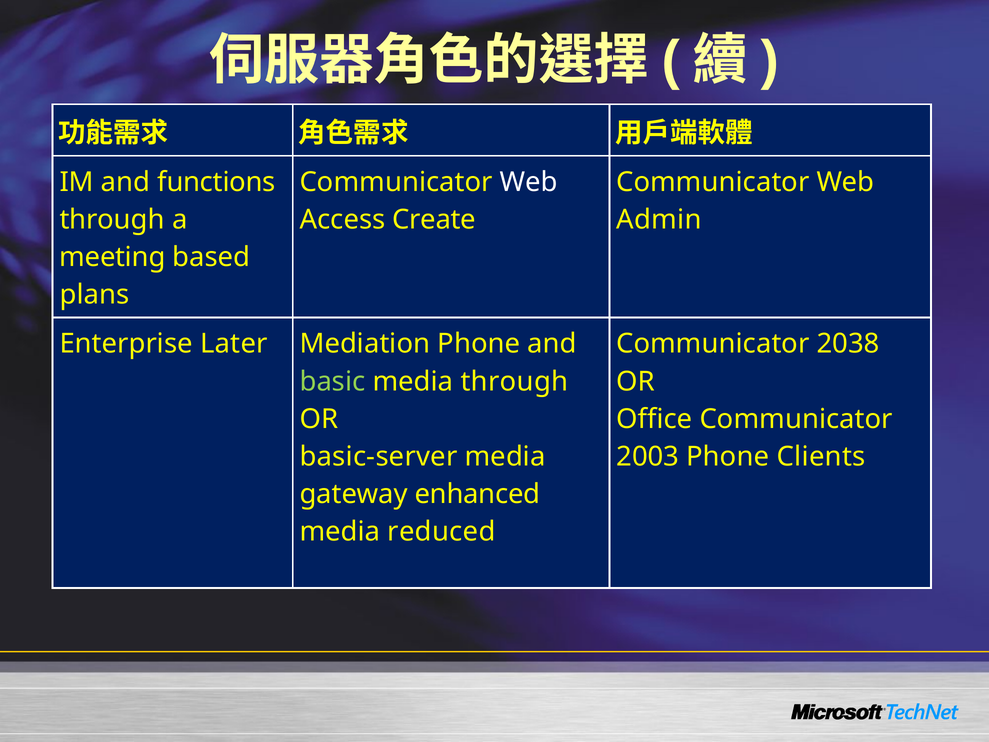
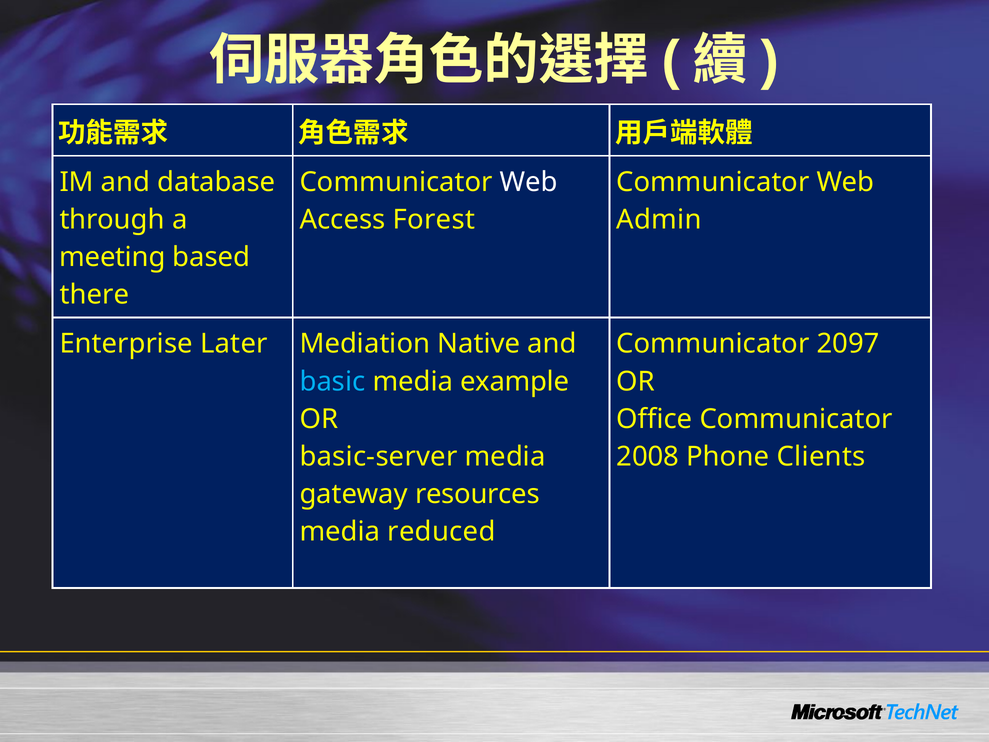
functions: functions -> database
Create: Create -> Forest
plans: plans -> there
Mediation Phone: Phone -> Native
2038: 2038 -> 2097
basic colour: light green -> light blue
media through: through -> example
2003: 2003 -> 2008
enhanced: enhanced -> resources
